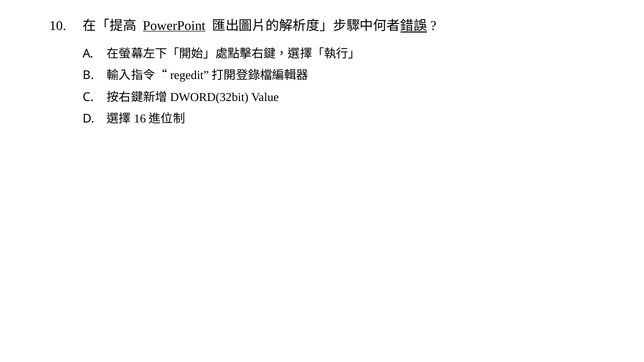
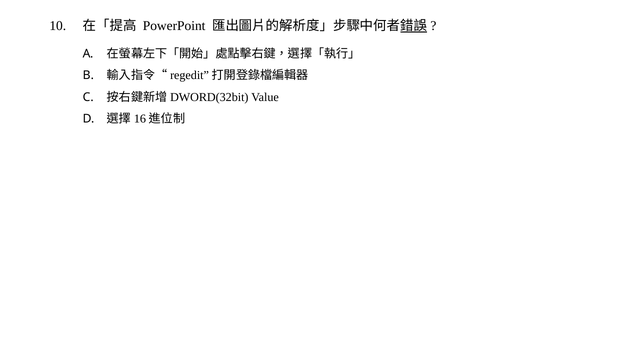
PowerPoint underline: present -> none
